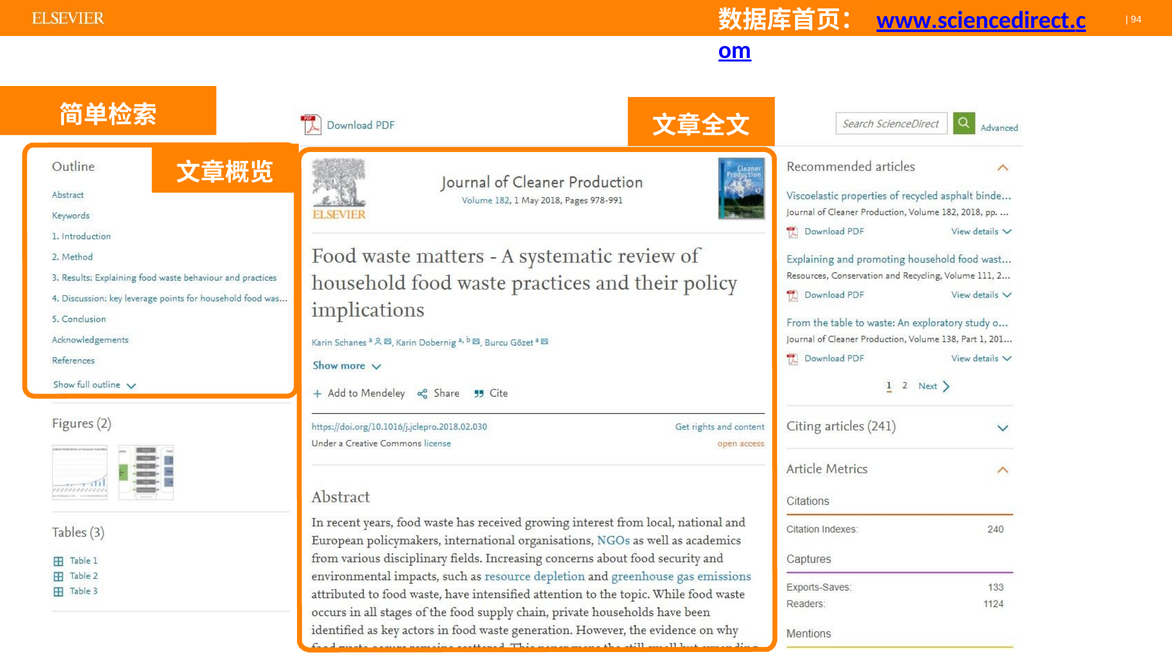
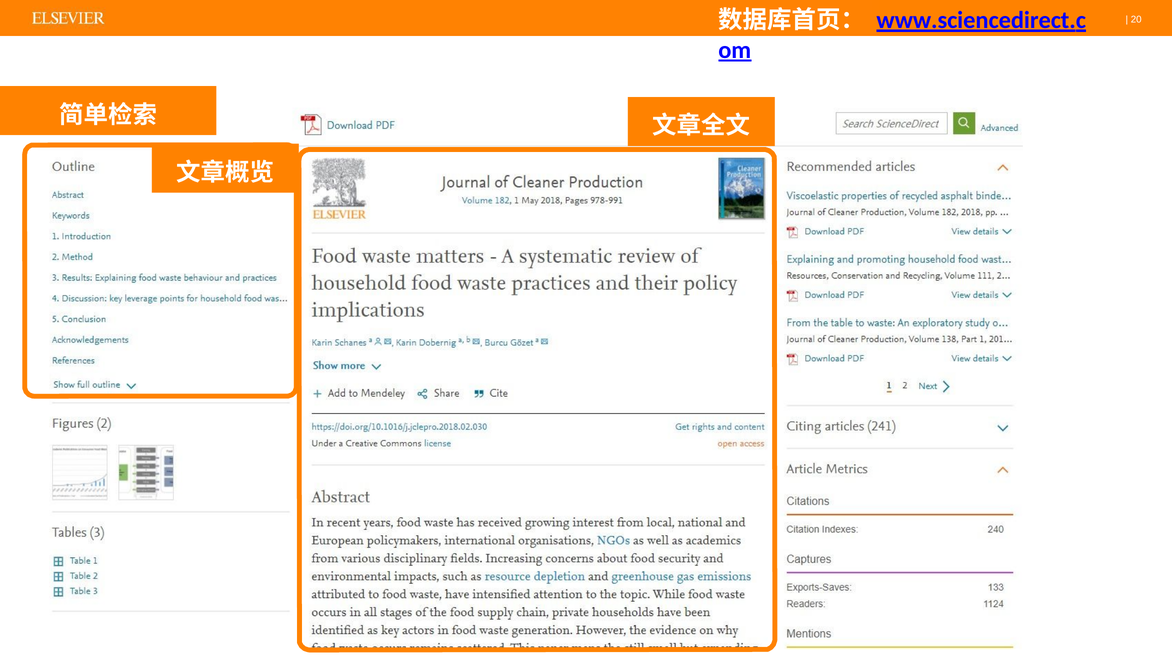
94: 94 -> 20
